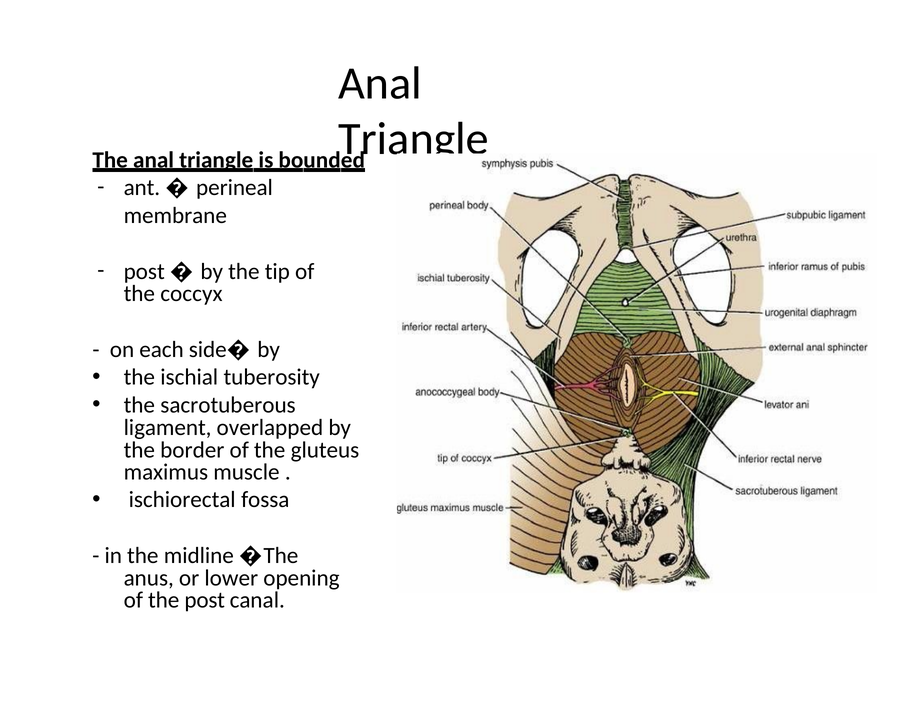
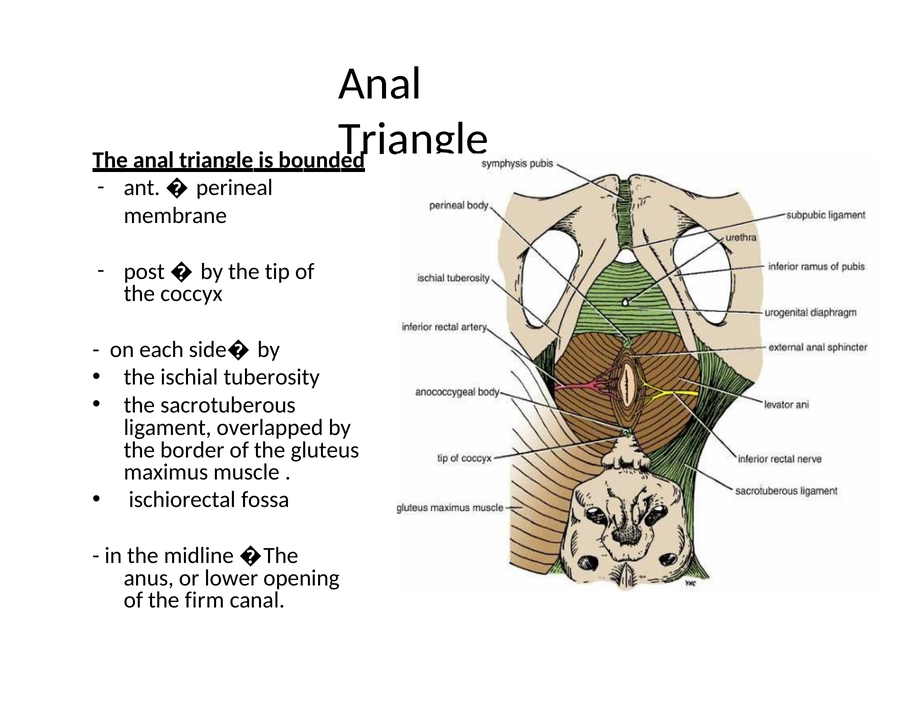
the post: post -> firm
